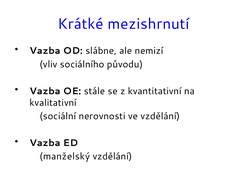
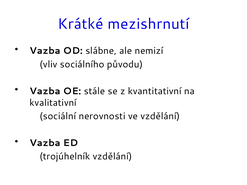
manželský: manželský -> trojúhelník
